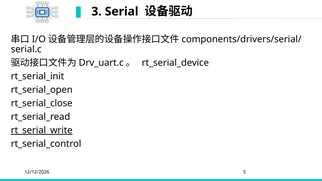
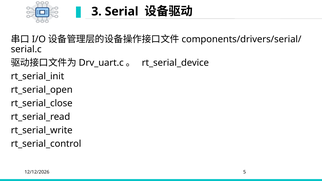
rt_serial_write underline: present -> none
